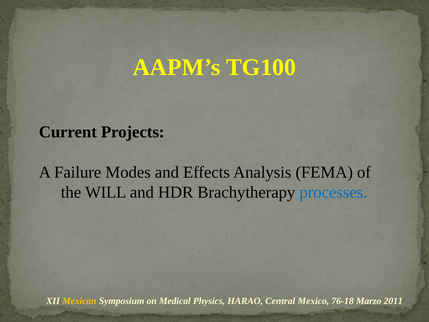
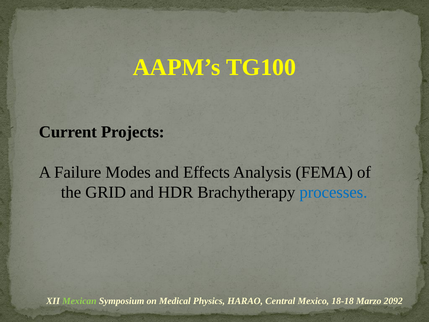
WILL: WILL -> GRID
Mexican colour: yellow -> light green
76-18: 76-18 -> 18-18
2011: 2011 -> 2092
